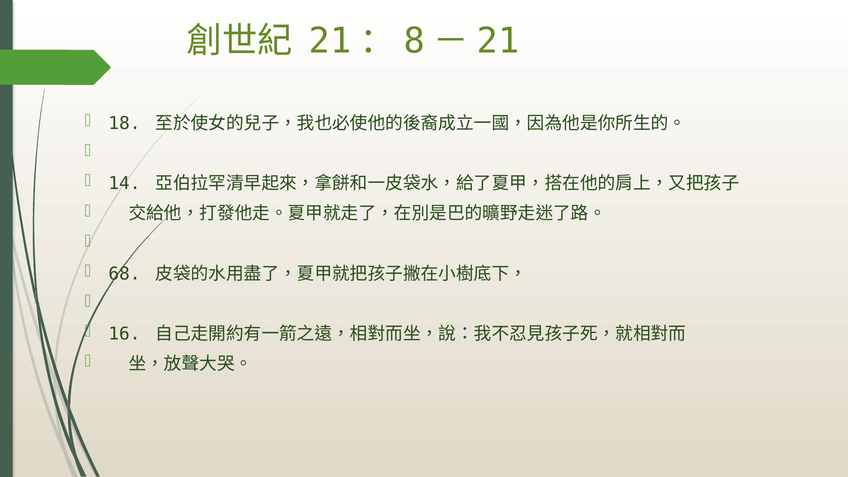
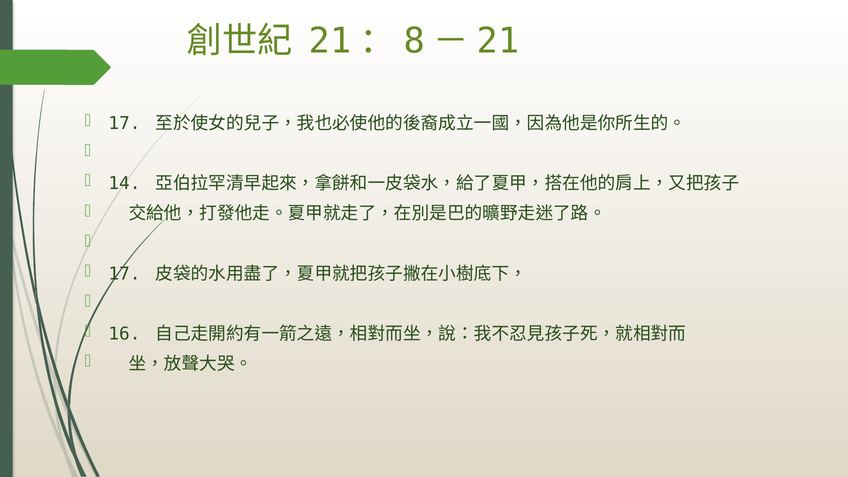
18 at (124, 123): 18 -> 17
68 at (124, 274): 68 -> 17
